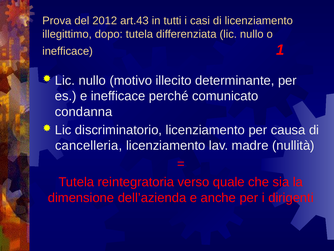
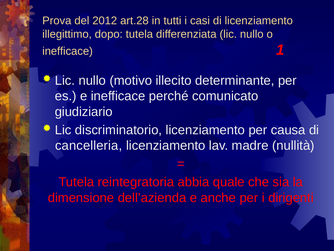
art.43: art.43 -> art.28
condanna: condanna -> giudiziario
verso: verso -> abbia
